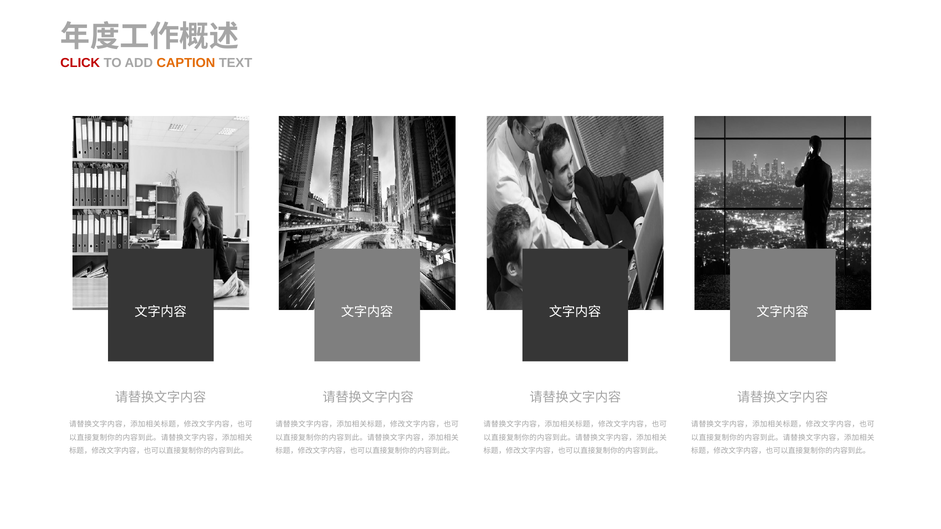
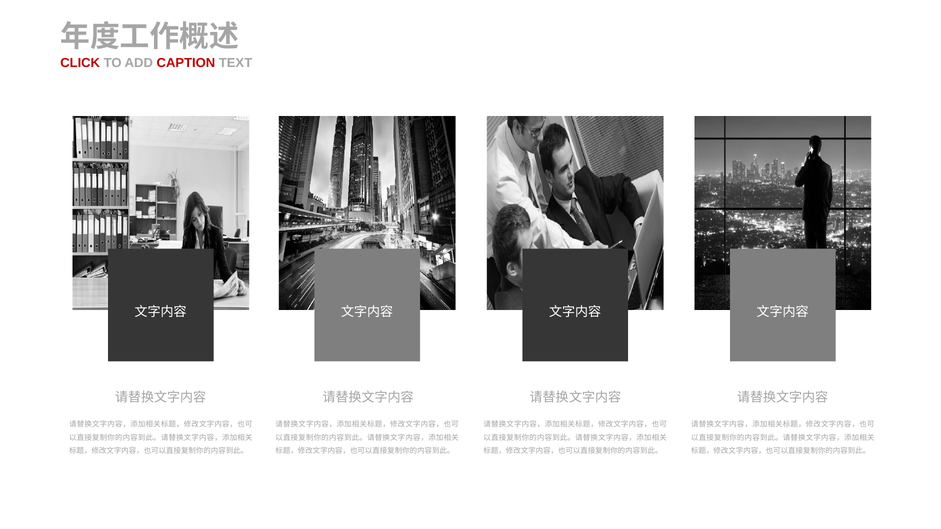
CAPTION colour: orange -> red
